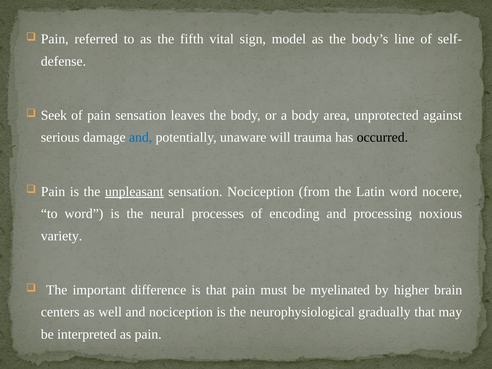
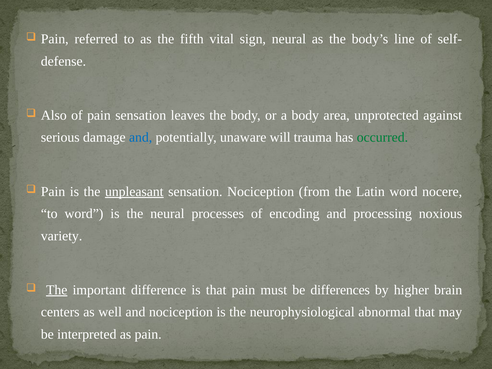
sign model: model -> neural
Seek: Seek -> Also
occurred colour: black -> green
The at (57, 290) underline: none -> present
myelinated: myelinated -> differences
gradually: gradually -> abnormal
